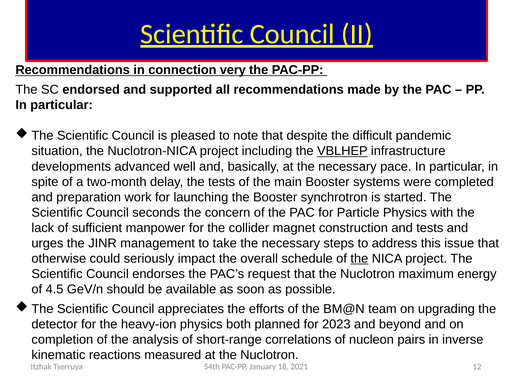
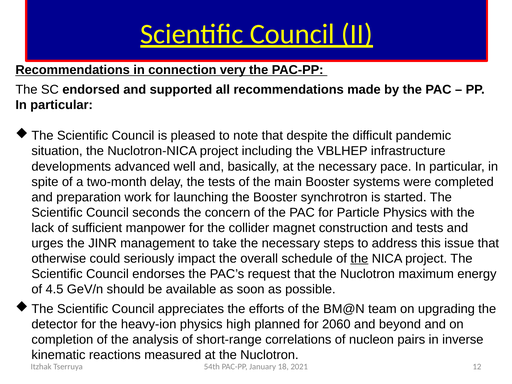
VBLHEP underline: present -> none
both: both -> high
2023: 2023 -> 2060
